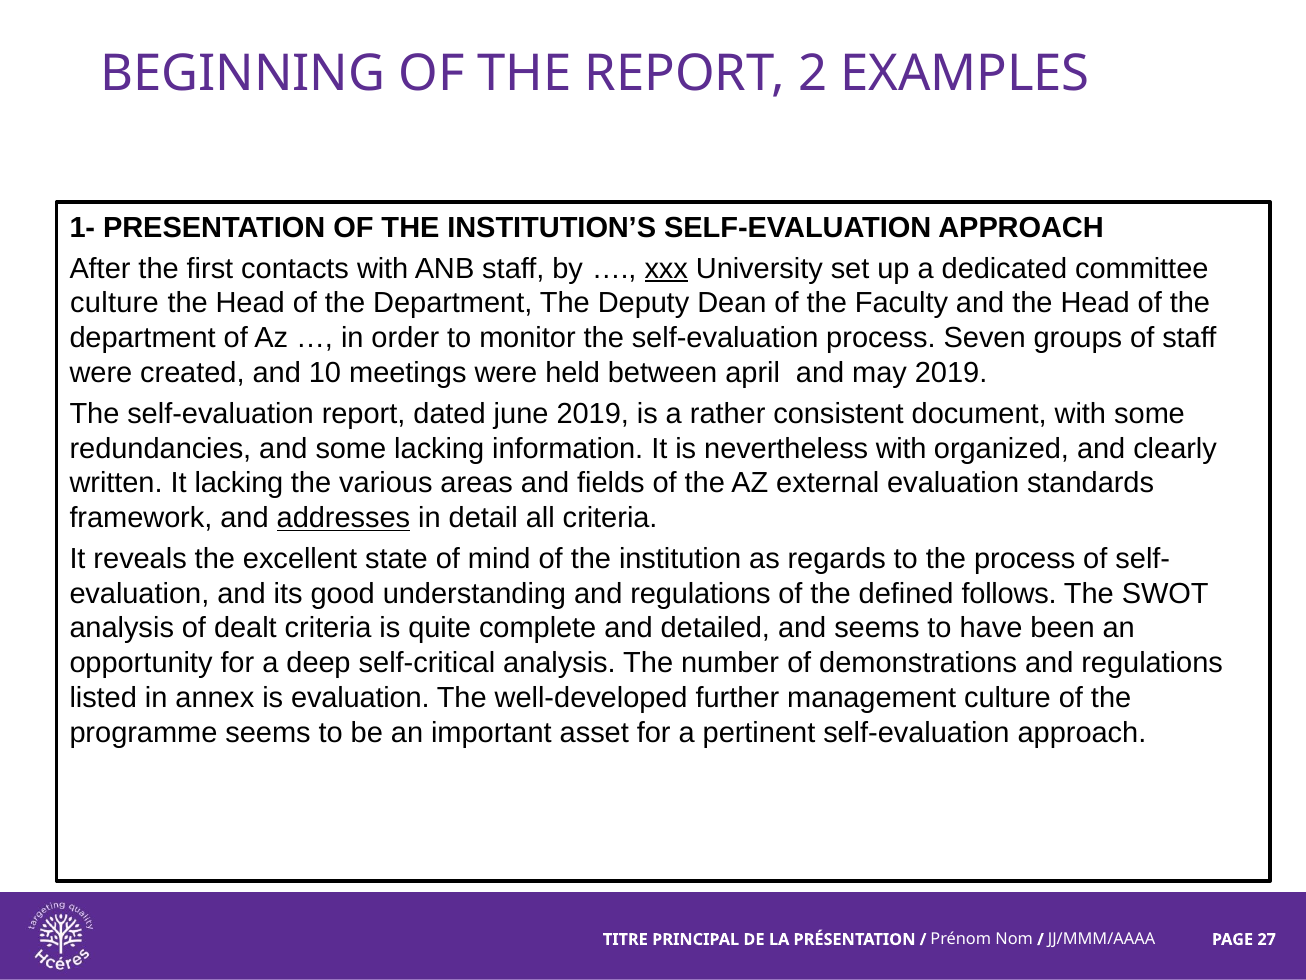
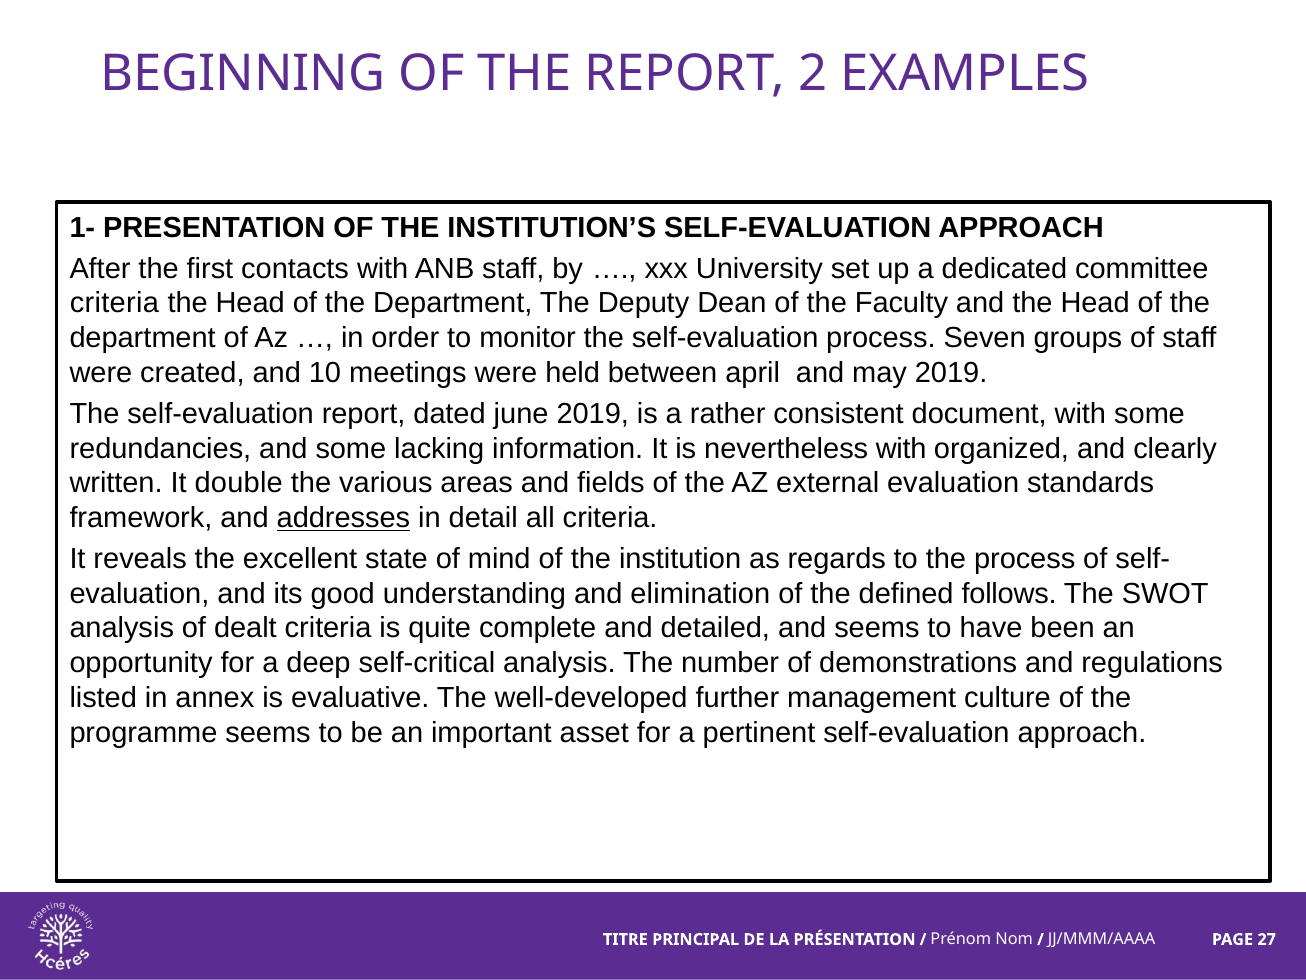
xxx underline: present -> none
culture at (114, 303): culture -> criteria
It lacking: lacking -> double
understanding and regulations: regulations -> elimination
is evaluation: evaluation -> evaluative
